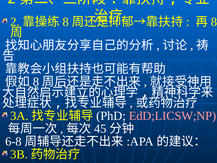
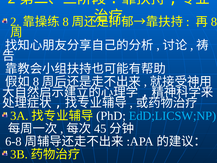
EdD;LICSW;NP colour: pink -> light blue
